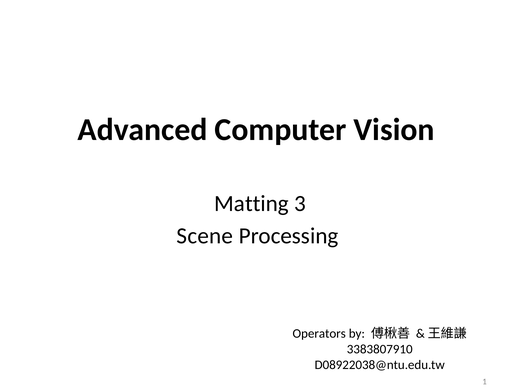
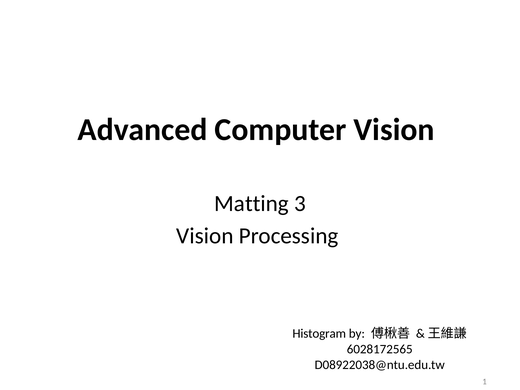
Scene at (205, 236): Scene -> Vision
Operators: Operators -> Histogram
3383807910: 3383807910 -> 6028172565
